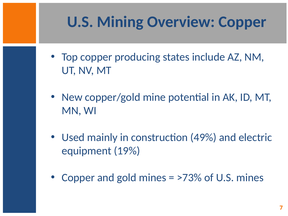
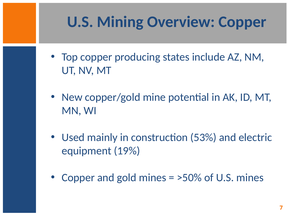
49%: 49% -> 53%
>73%: >73% -> >50%
